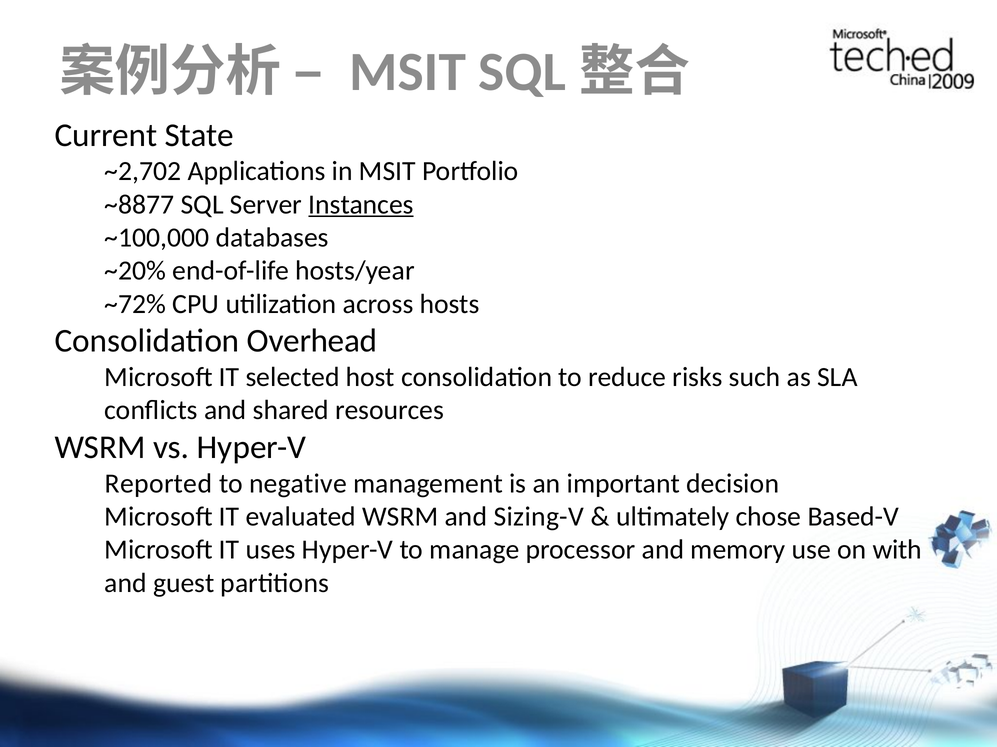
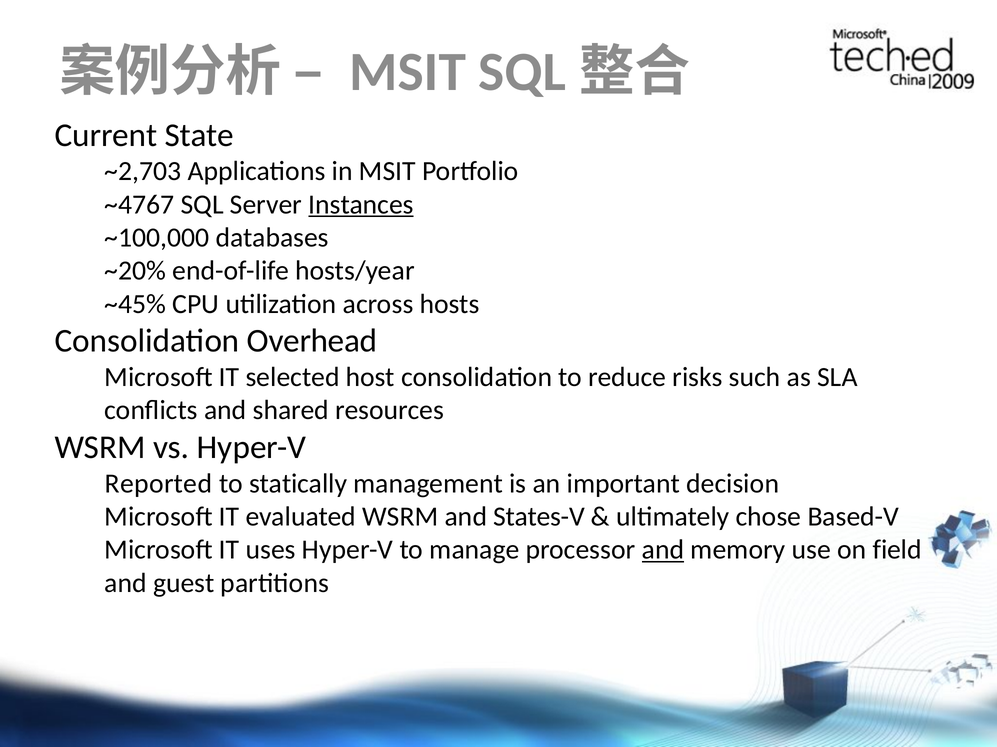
~2,702: ~2,702 -> ~2,703
~8877: ~8877 -> ~4767
~72%: ~72% -> ~45%
negative: negative -> statically
Sizing-V: Sizing-V -> States-V
and at (663, 550) underline: none -> present
with: with -> field
